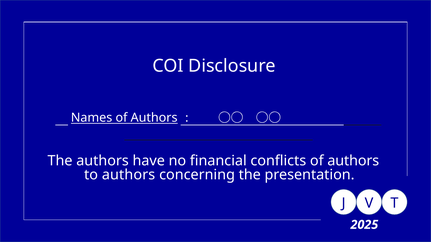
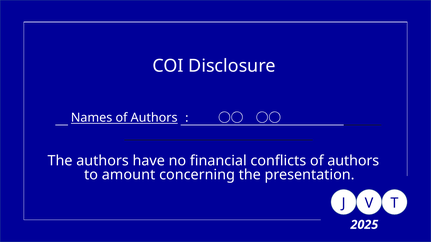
to authors: authors -> amount
